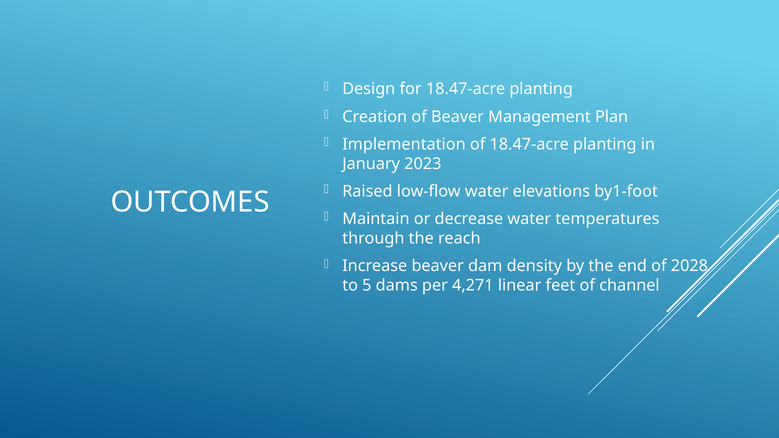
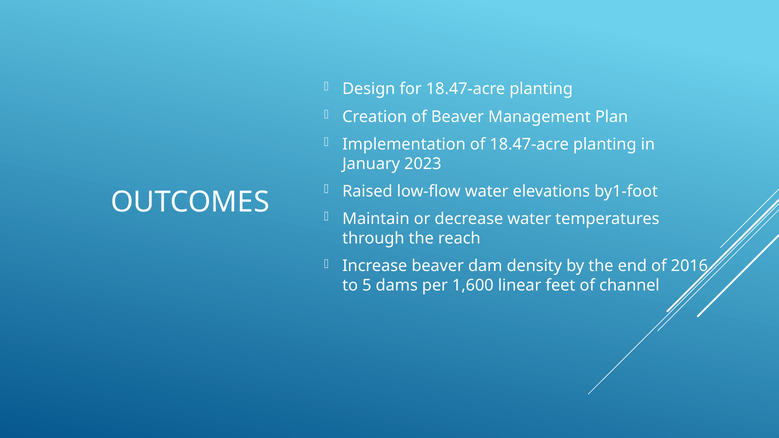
2028: 2028 -> 2016
4,271: 4,271 -> 1,600
